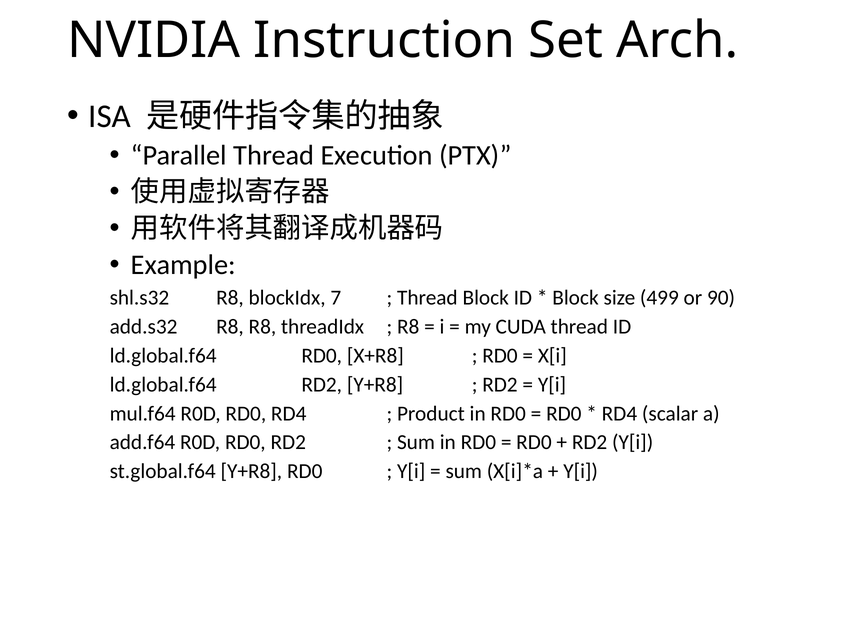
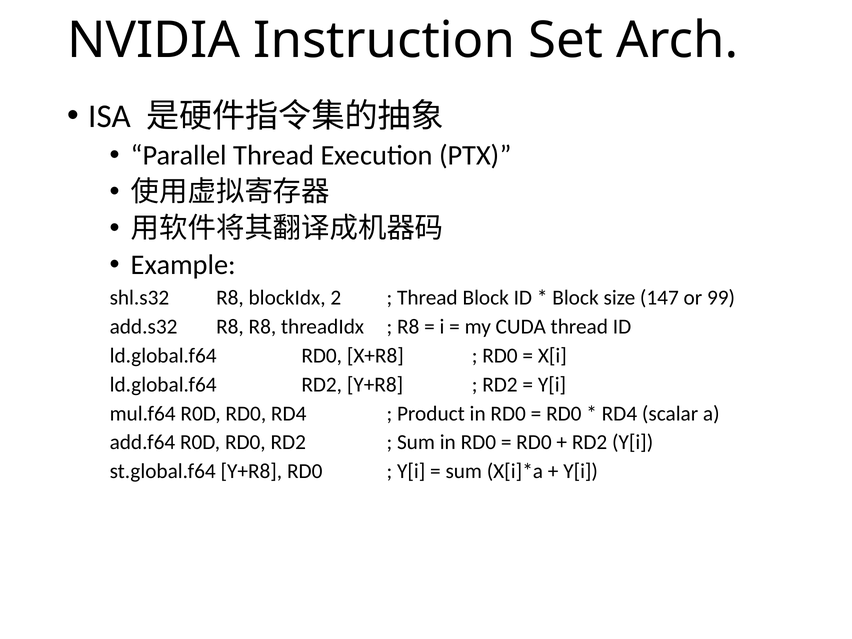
7: 7 -> 2
499: 499 -> 147
90: 90 -> 99
